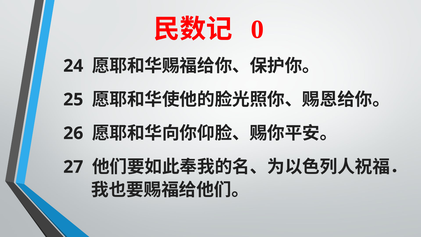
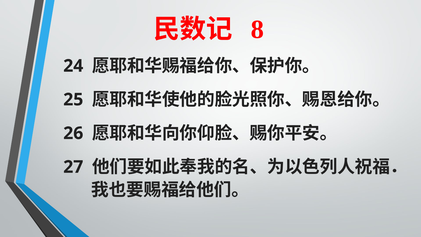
0: 0 -> 8
